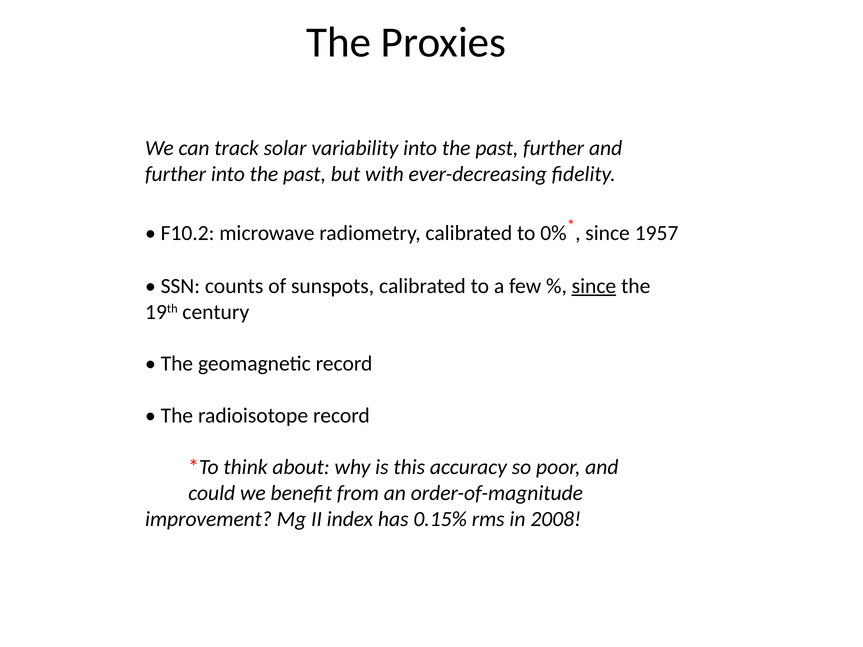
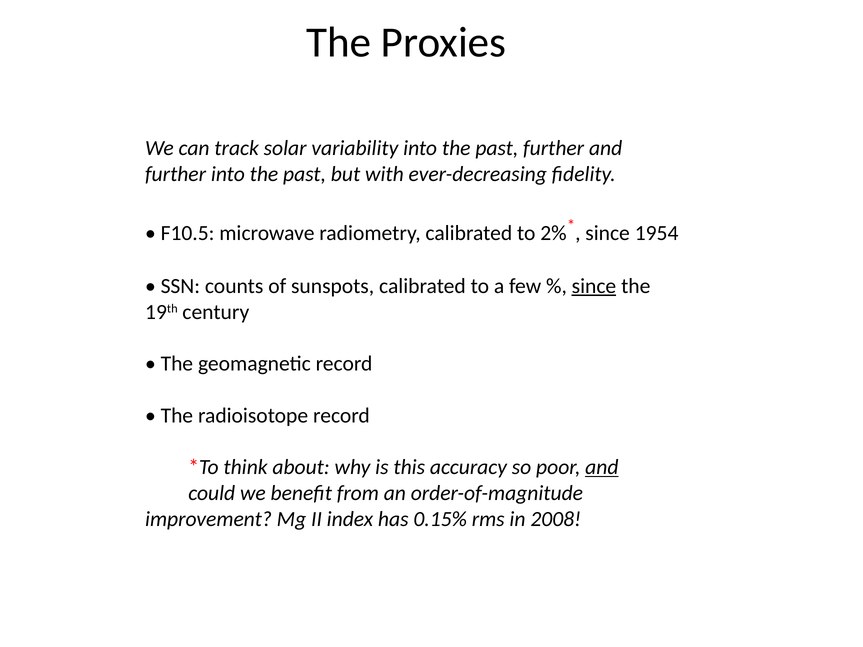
F10.2: F10.2 -> F10.5
0%: 0% -> 2%
1957: 1957 -> 1954
and at (602, 467) underline: none -> present
